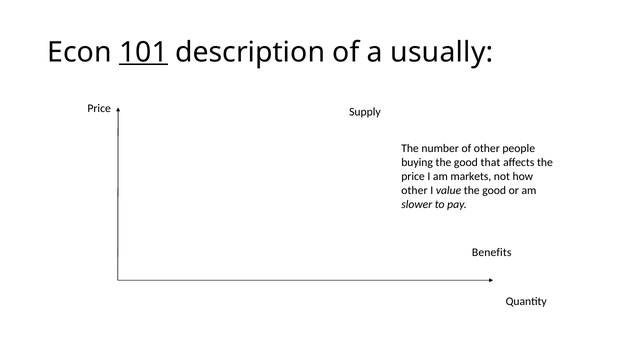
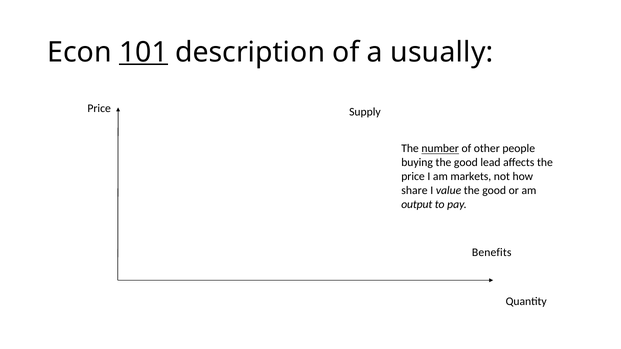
number underline: none -> present
that: that -> lead
other at (414, 191): other -> share
slower: slower -> output
